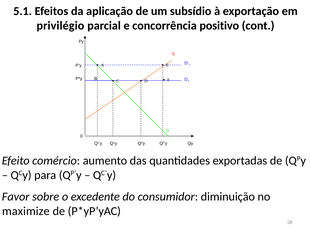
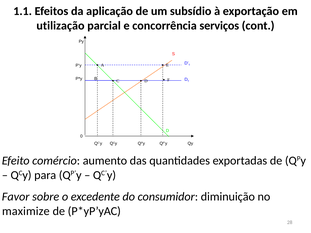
5.1: 5.1 -> 1.1
privilégio: privilégio -> utilização
positivo: positivo -> serviços
